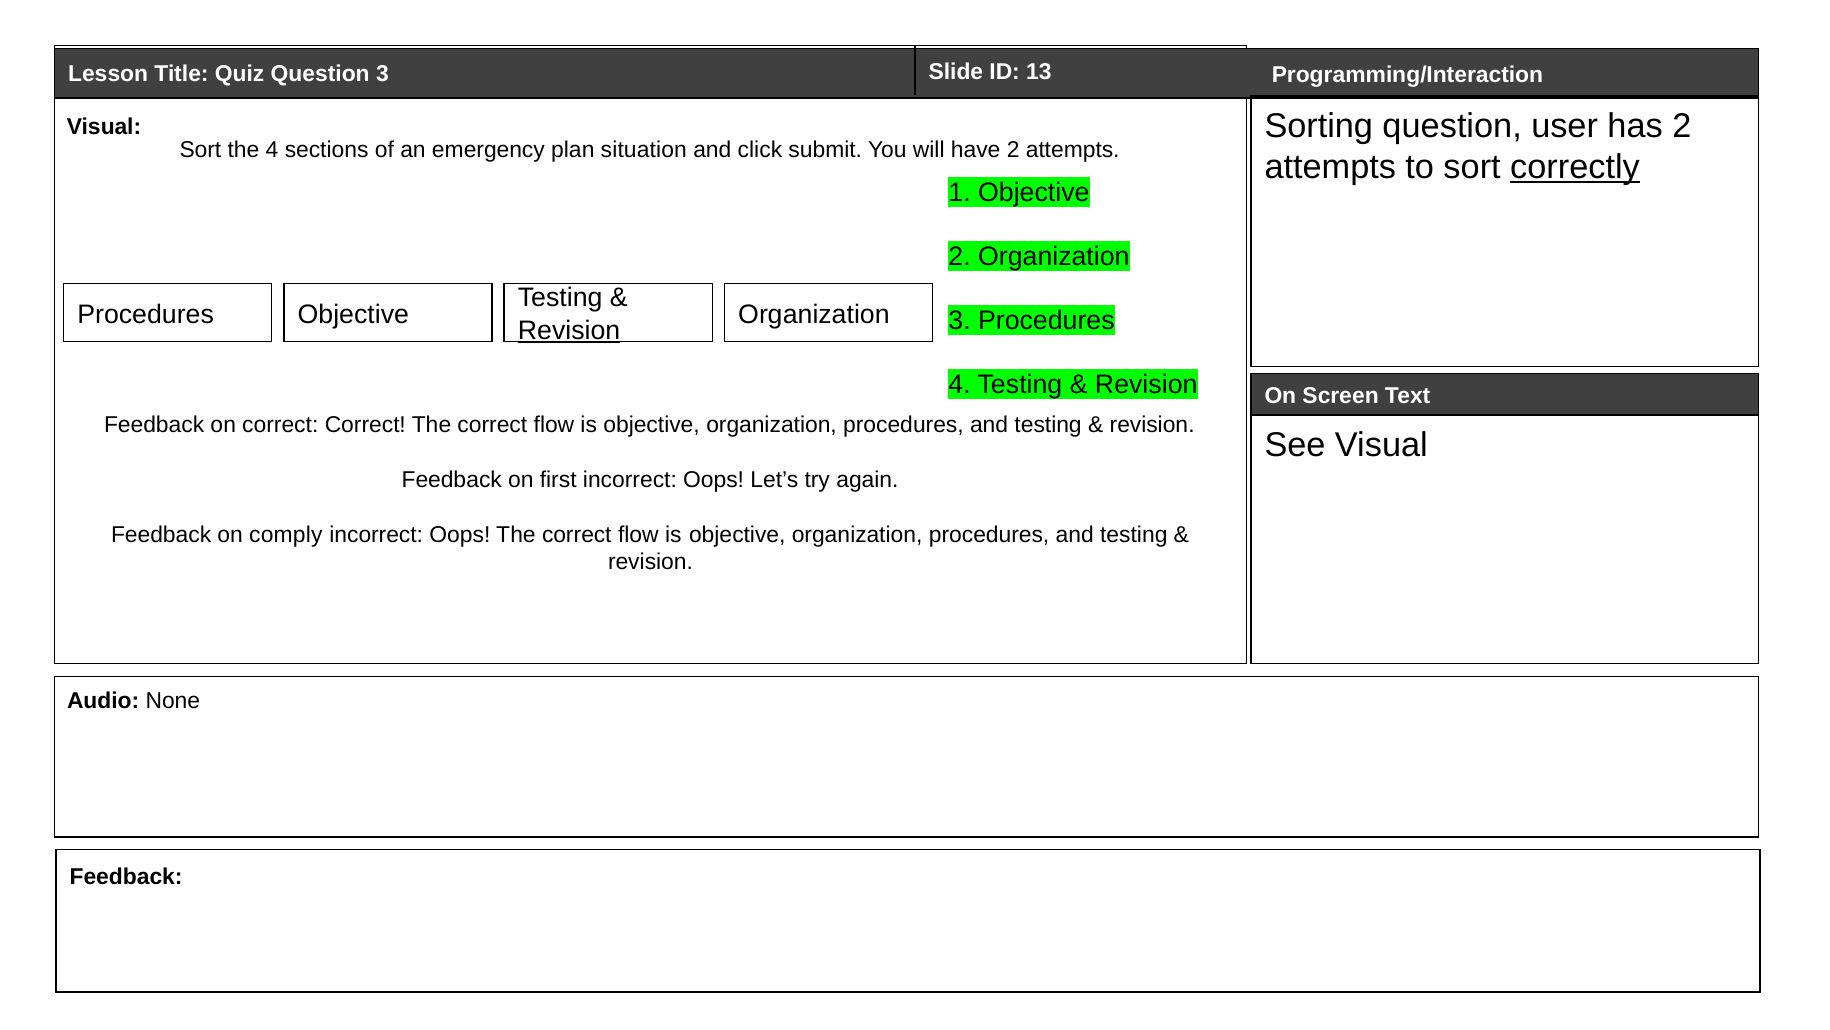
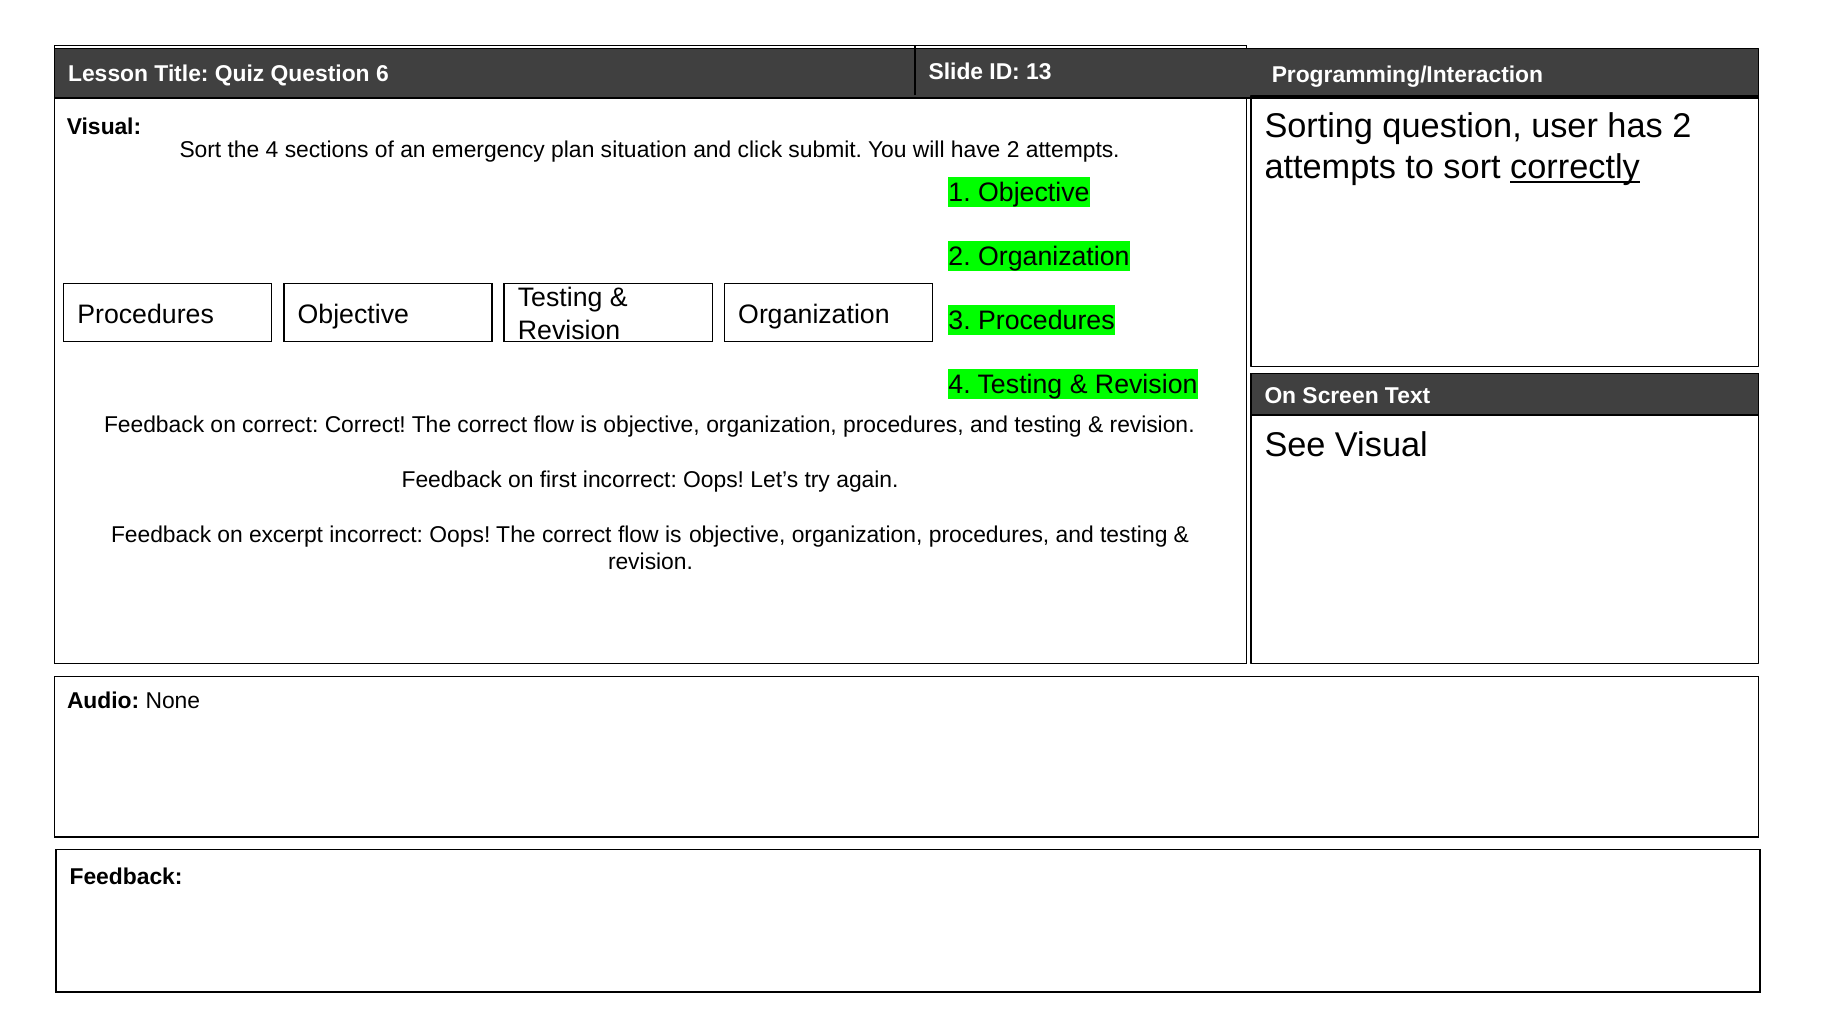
Question 3: 3 -> 6
Revision at (569, 330) underline: present -> none
comply: comply -> excerpt
